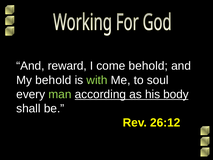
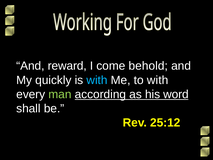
My behold: behold -> quickly
with at (97, 80) colour: light green -> light blue
to soul: soul -> with
body: body -> word
26:12: 26:12 -> 25:12
